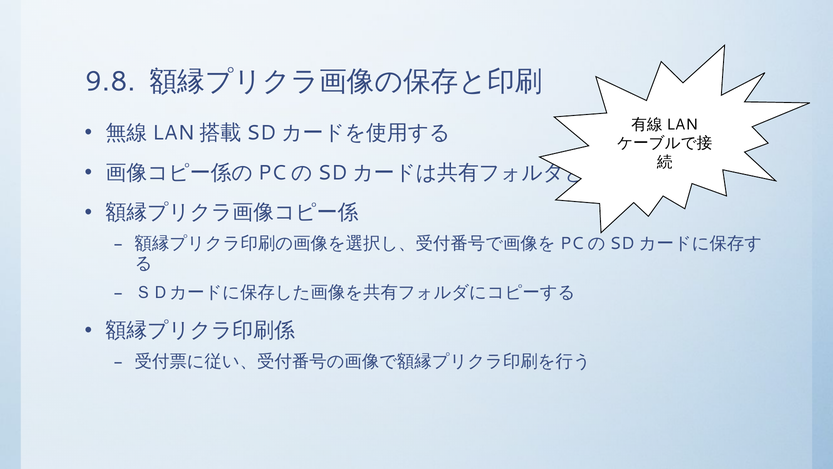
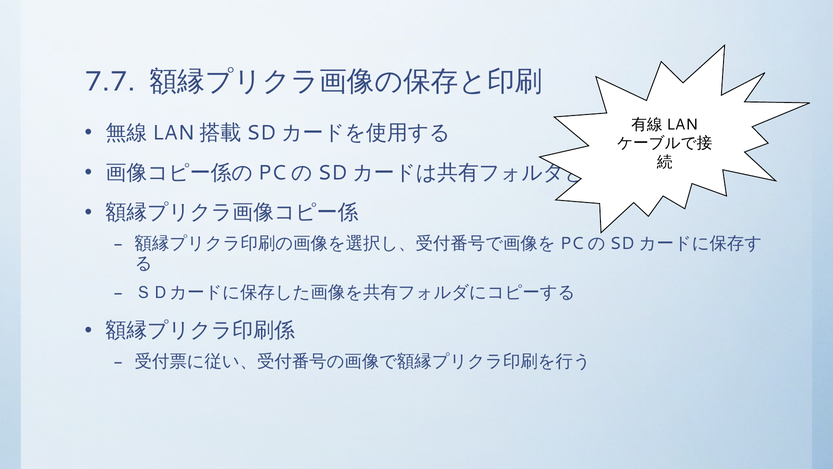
9.8: 9.8 -> 7.7
